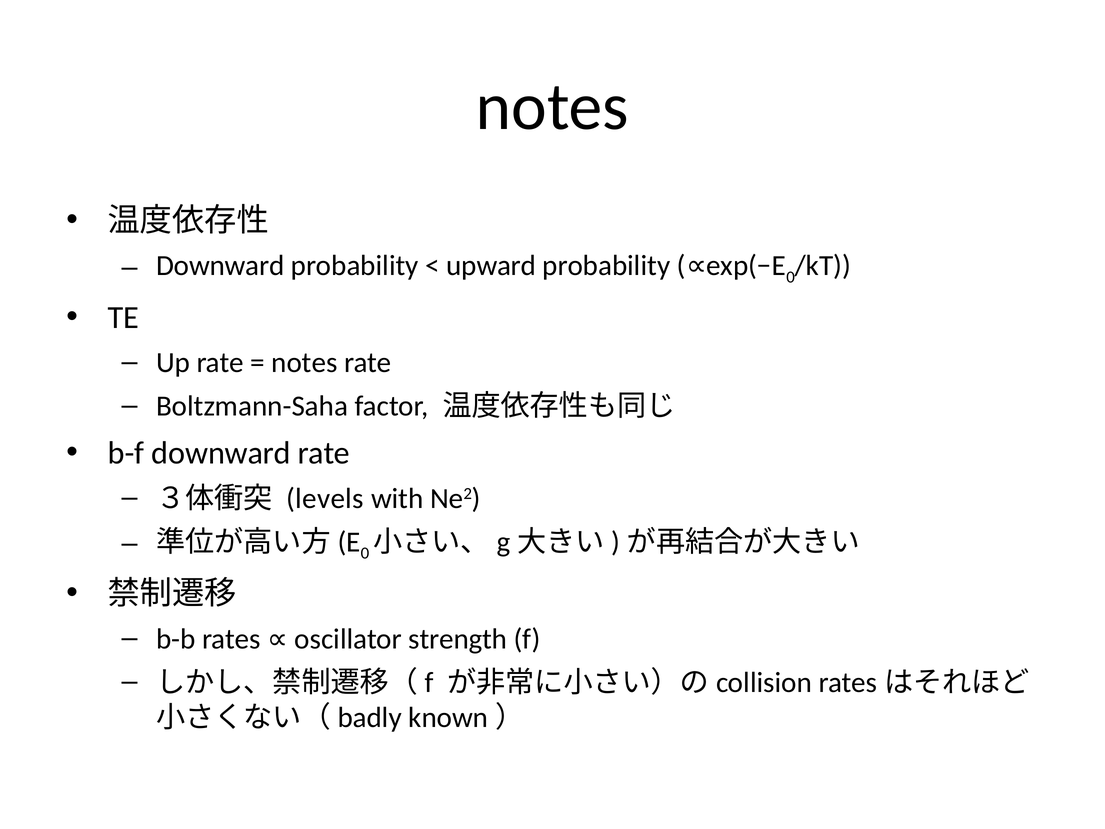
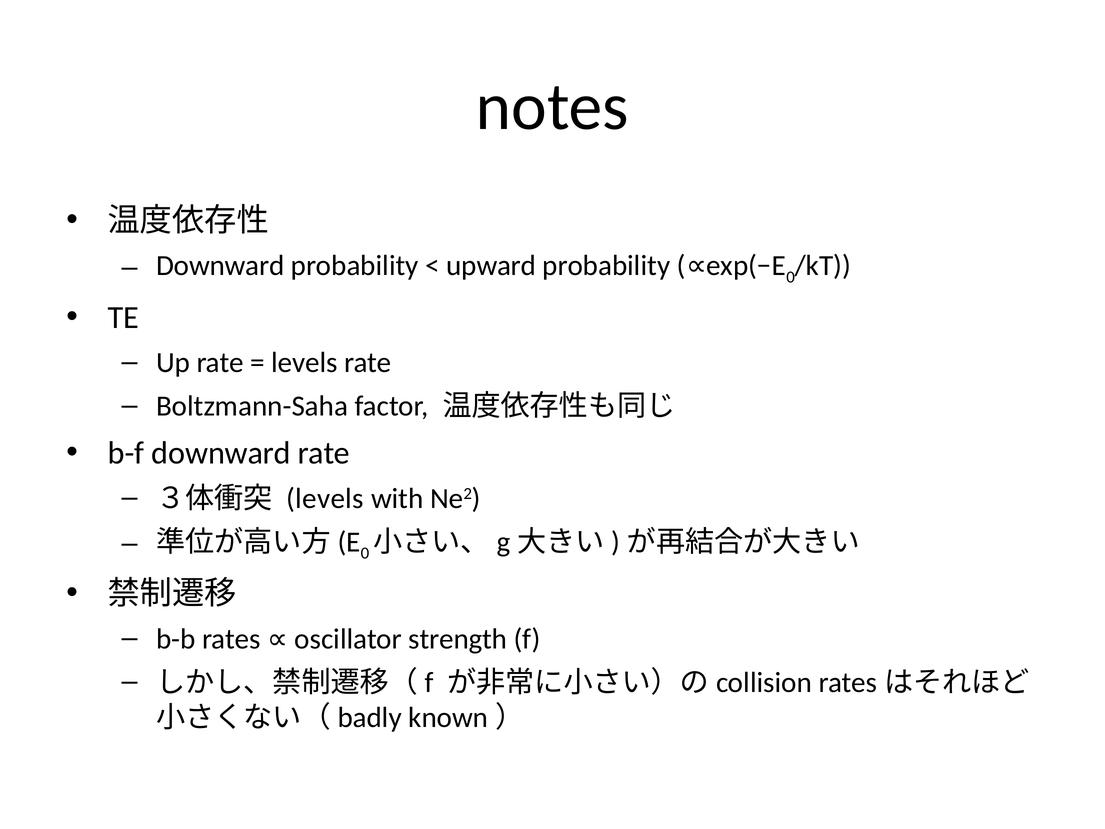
notes at (304, 363): notes -> levels
